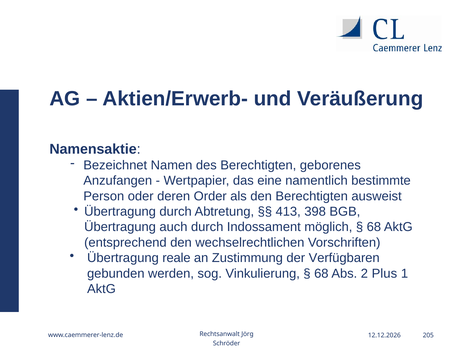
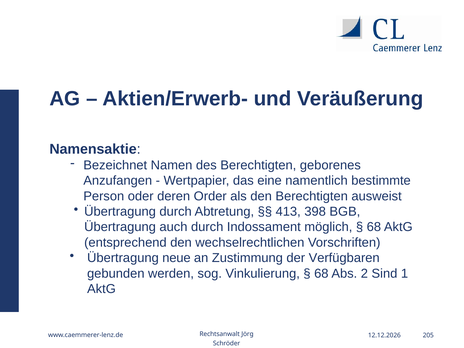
reale: reale -> neue
Plus: Plus -> Sind
